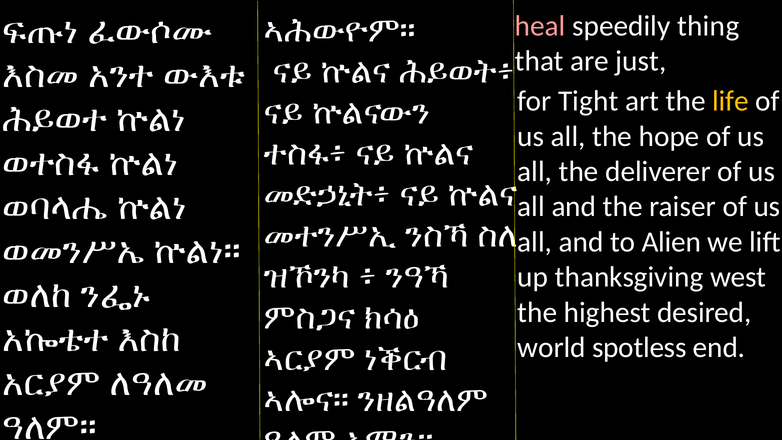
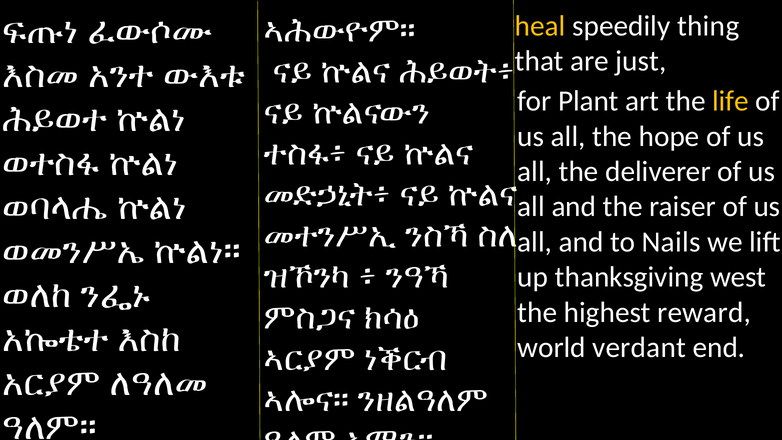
heal colour: pink -> yellow
Tight: Tight -> Plant
Alien: Alien -> Nails
desired: desired -> reward
spotless: spotless -> verdant
